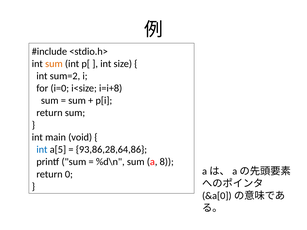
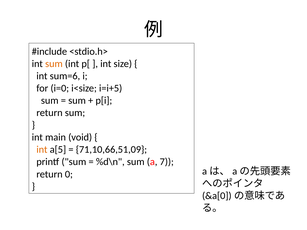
sum=2: sum=2 -> sum=6
i=i+8: i=i+8 -> i=i+5
int at (42, 150) colour: blue -> orange
93,86,28,64,86: 93,86,28,64,86 -> 71,10,66,51,09
8: 8 -> 7
